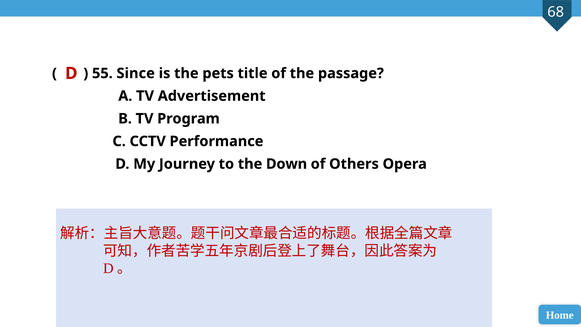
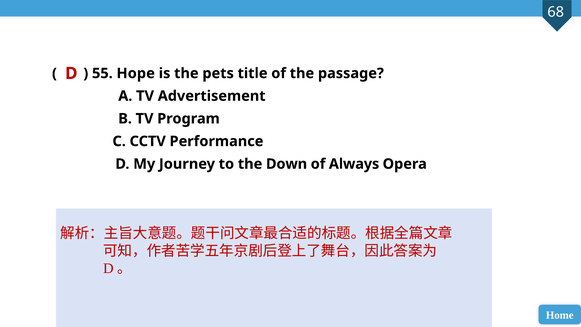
Since: Since -> Hope
Others: Others -> Always
